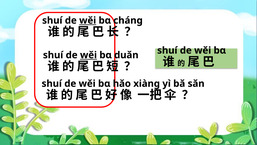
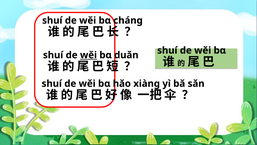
wěi at (88, 20) underline: present -> none
